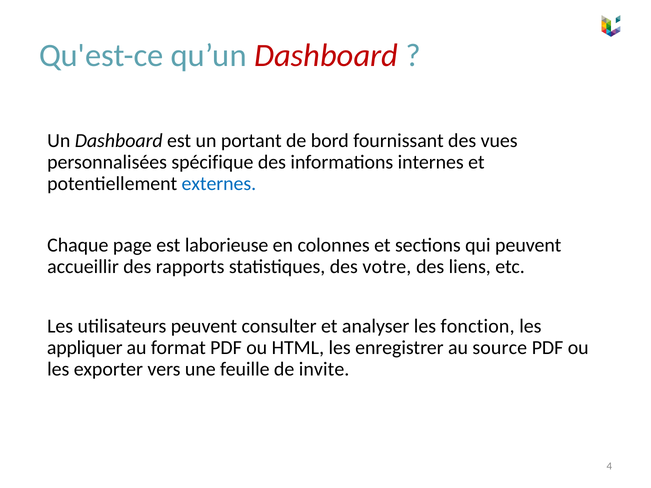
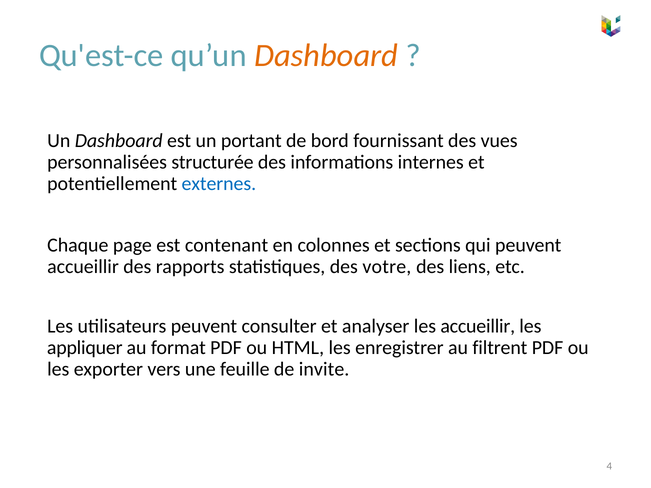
Dashboard at (326, 55) colour: red -> orange
spécifique: spécifique -> structurée
laborieuse: laborieuse -> contenant
les fonction: fonction -> accueillir
source: source -> filtrent
